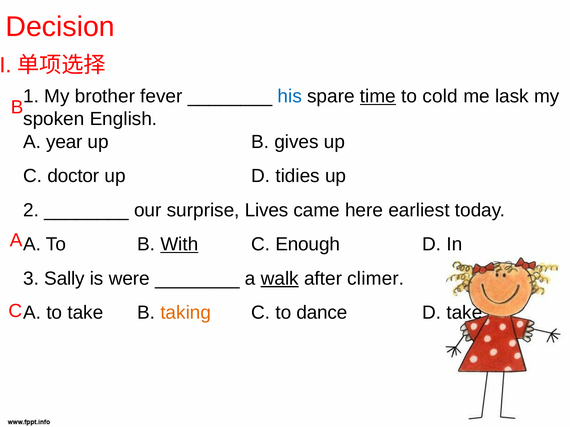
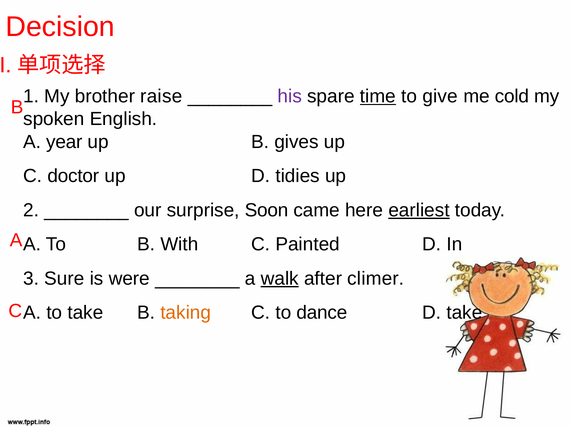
fever: fever -> raise
his colour: blue -> purple
cold: cold -> give
lask: lask -> cold
Lives: Lives -> Soon
earliest underline: none -> present
With underline: present -> none
Enough: Enough -> Painted
Sally: Sally -> Sure
